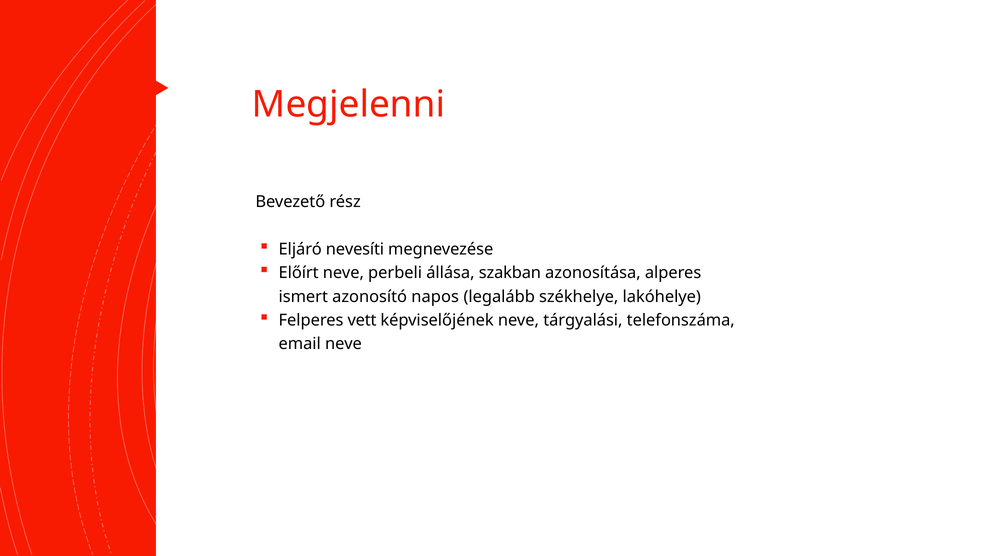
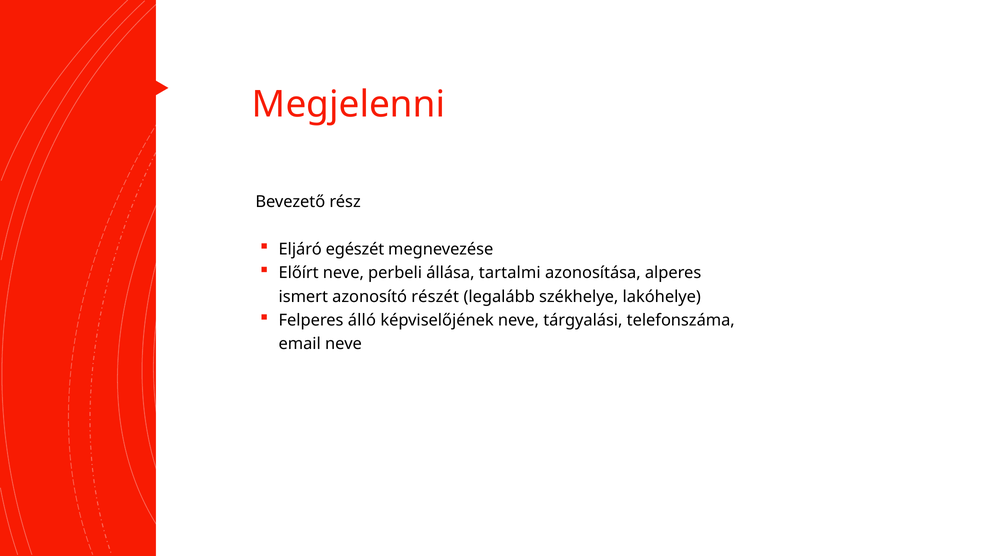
nevesíti: nevesíti -> egészét
szakban: szakban -> tartalmi
napos: napos -> részét
vett: vett -> álló
